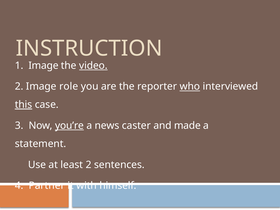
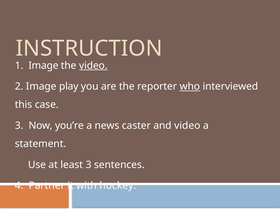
role: role -> play
this underline: present -> none
you’re underline: present -> none
and made: made -> video
least 2: 2 -> 3
himself: himself -> hockey
